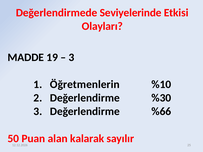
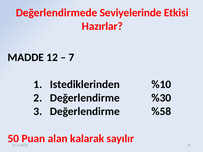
Olayları: Olayları -> Hazırlar
19: 19 -> 12
3 at (71, 58): 3 -> 7
Öğretmenlerin: Öğretmenlerin -> Istediklerinden
%66: %66 -> %58
